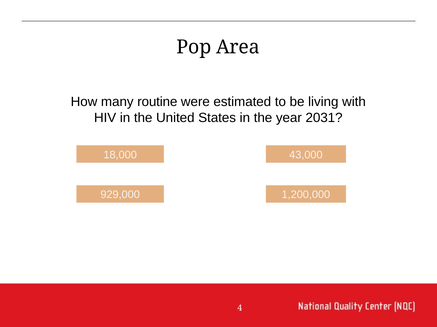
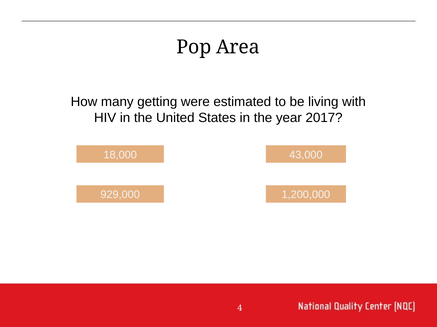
routine: routine -> getting
2031: 2031 -> 2017
